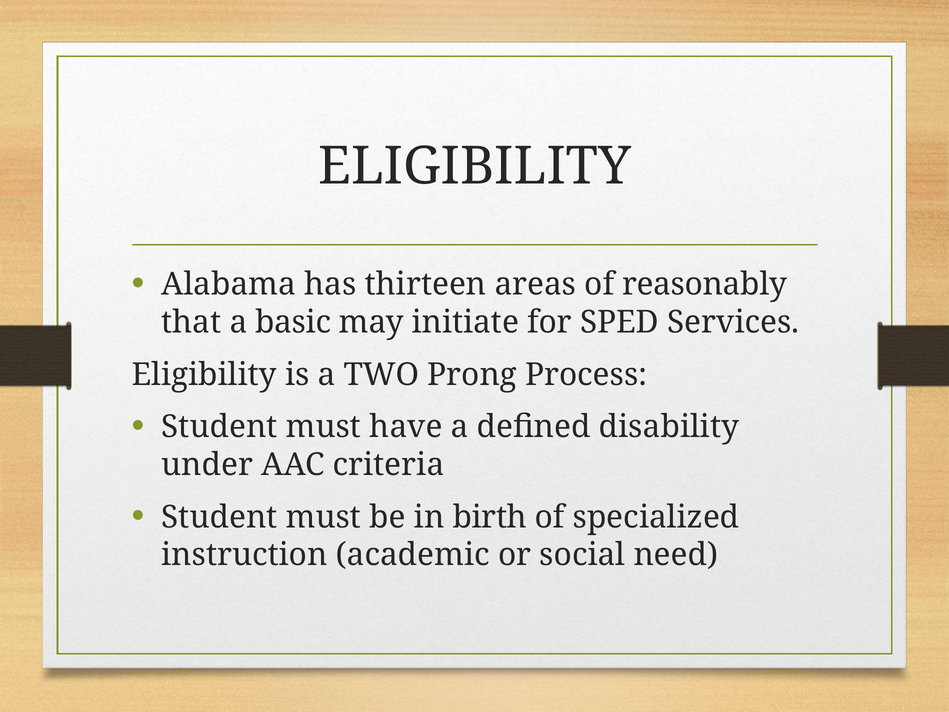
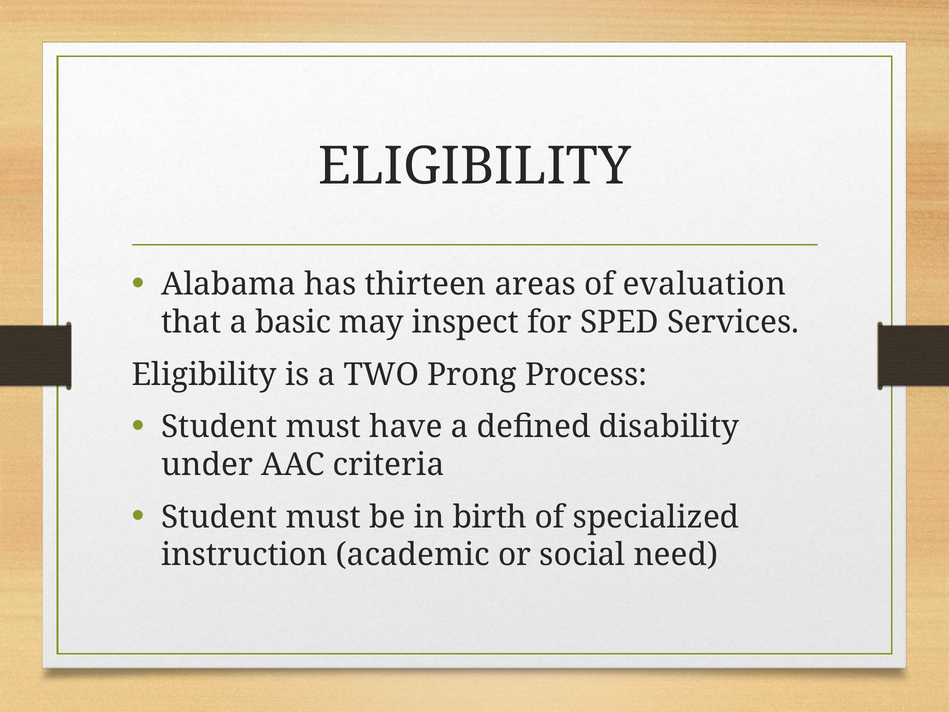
reasonably: reasonably -> evaluation
initiate: initiate -> inspect
